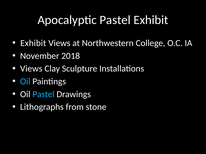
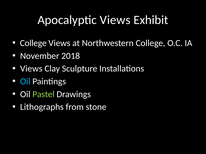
Apocalyptic Pastel: Pastel -> Views
Exhibit at (33, 43): Exhibit -> College
Pastel at (43, 95) colour: light blue -> light green
